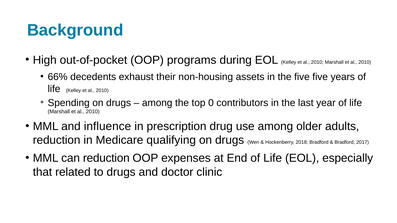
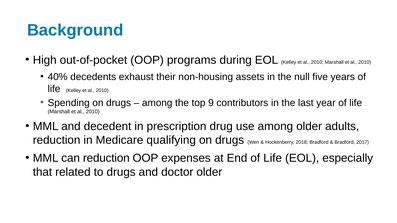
66%: 66% -> 40%
the five: five -> null
0: 0 -> 9
influence: influence -> decedent
doctor clinic: clinic -> older
